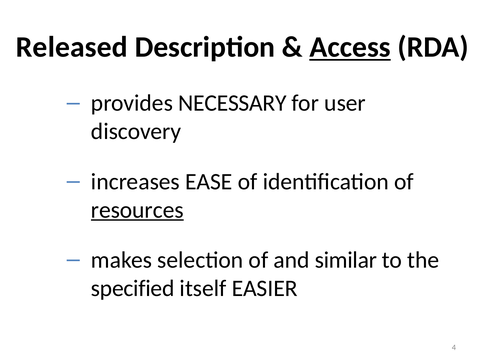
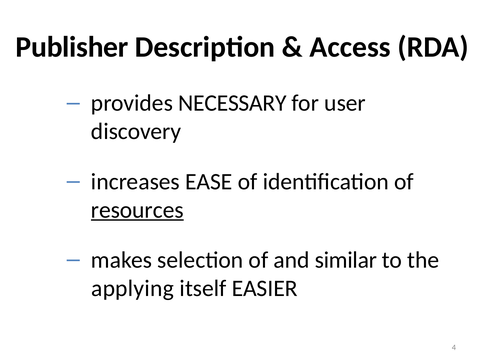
Released: Released -> Publisher
Access underline: present -> none
specified: specified -> applying
